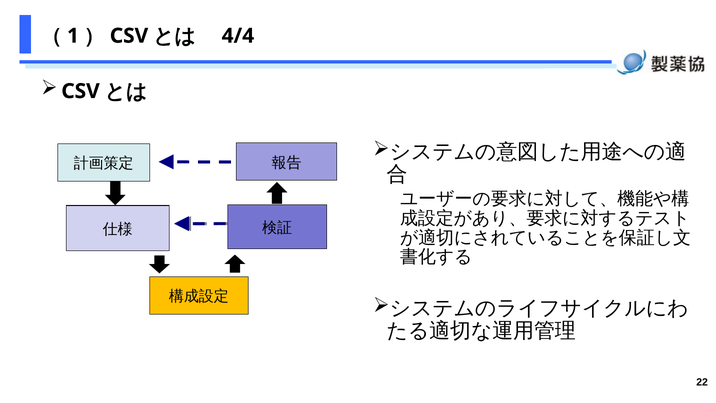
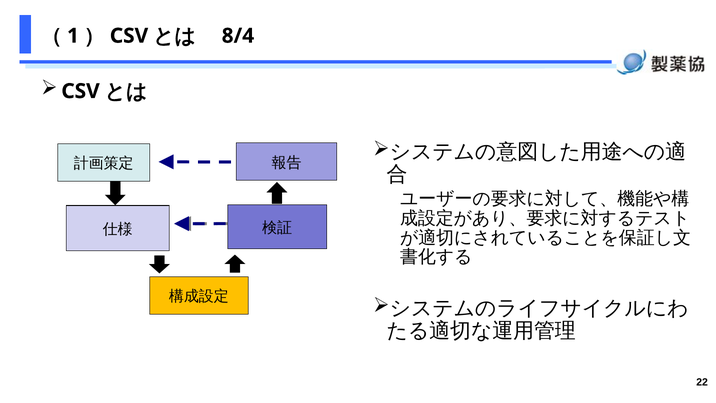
4/4: 4/4 -> 8/4
